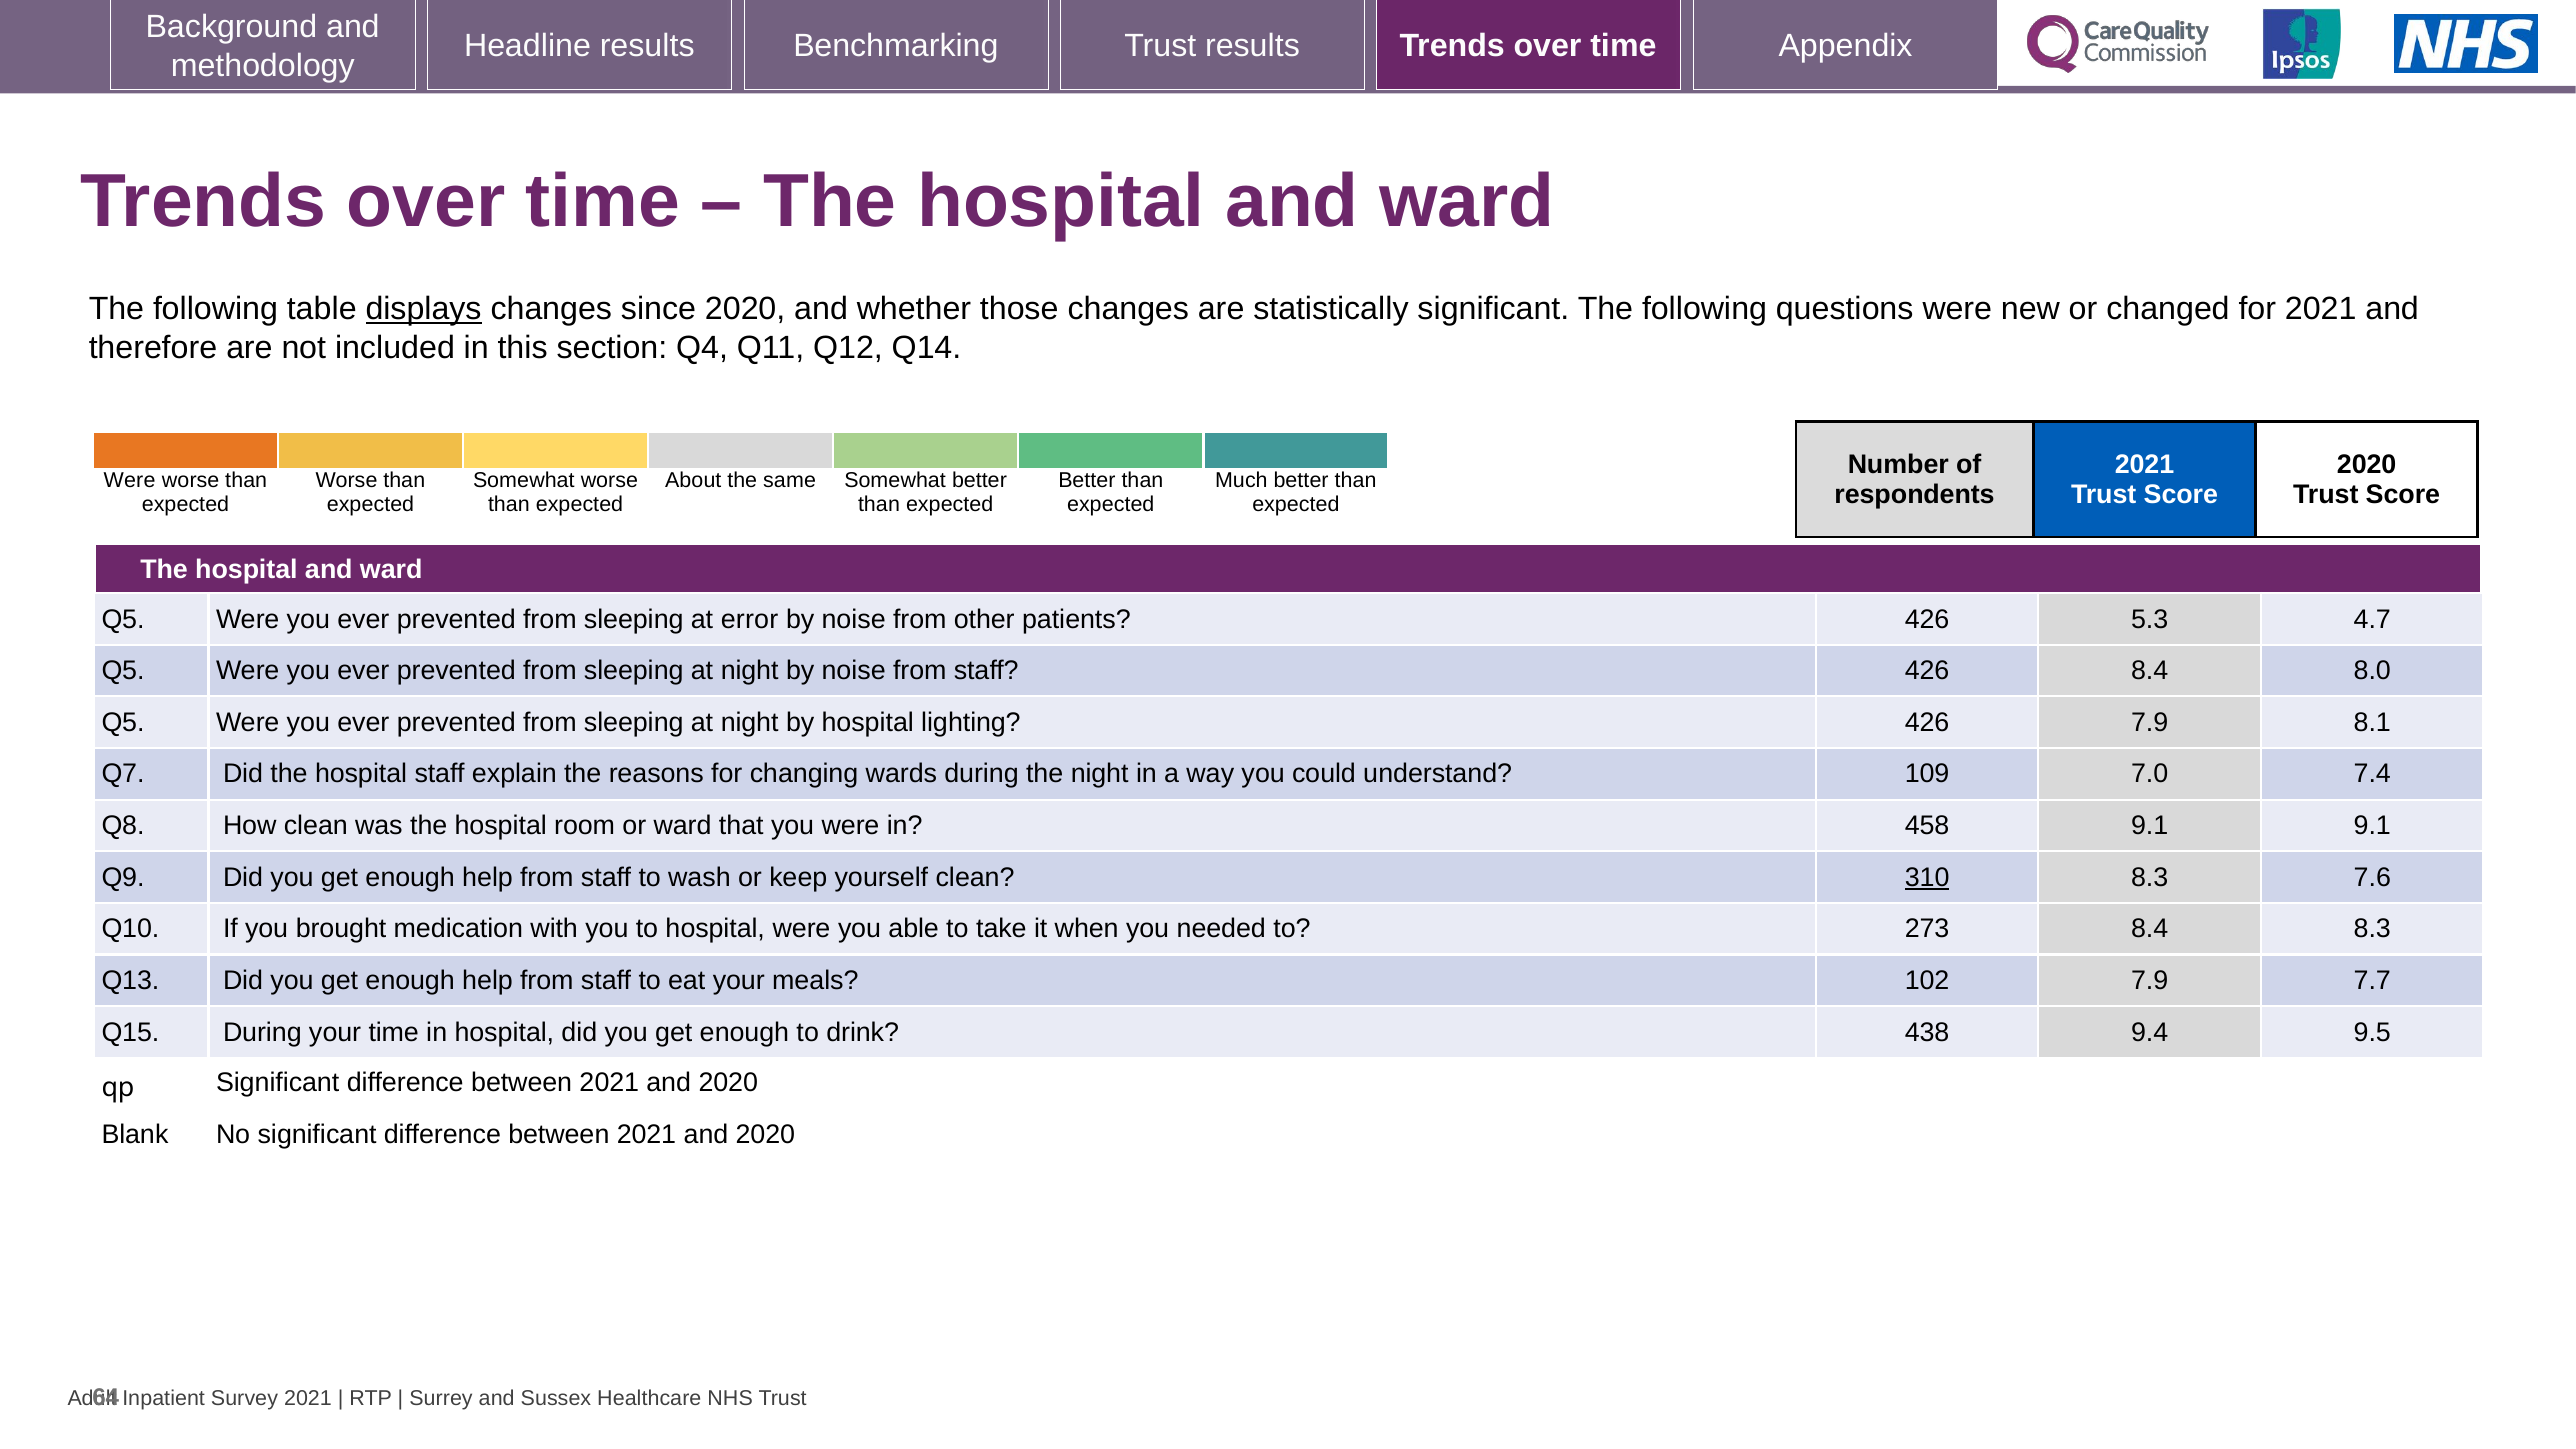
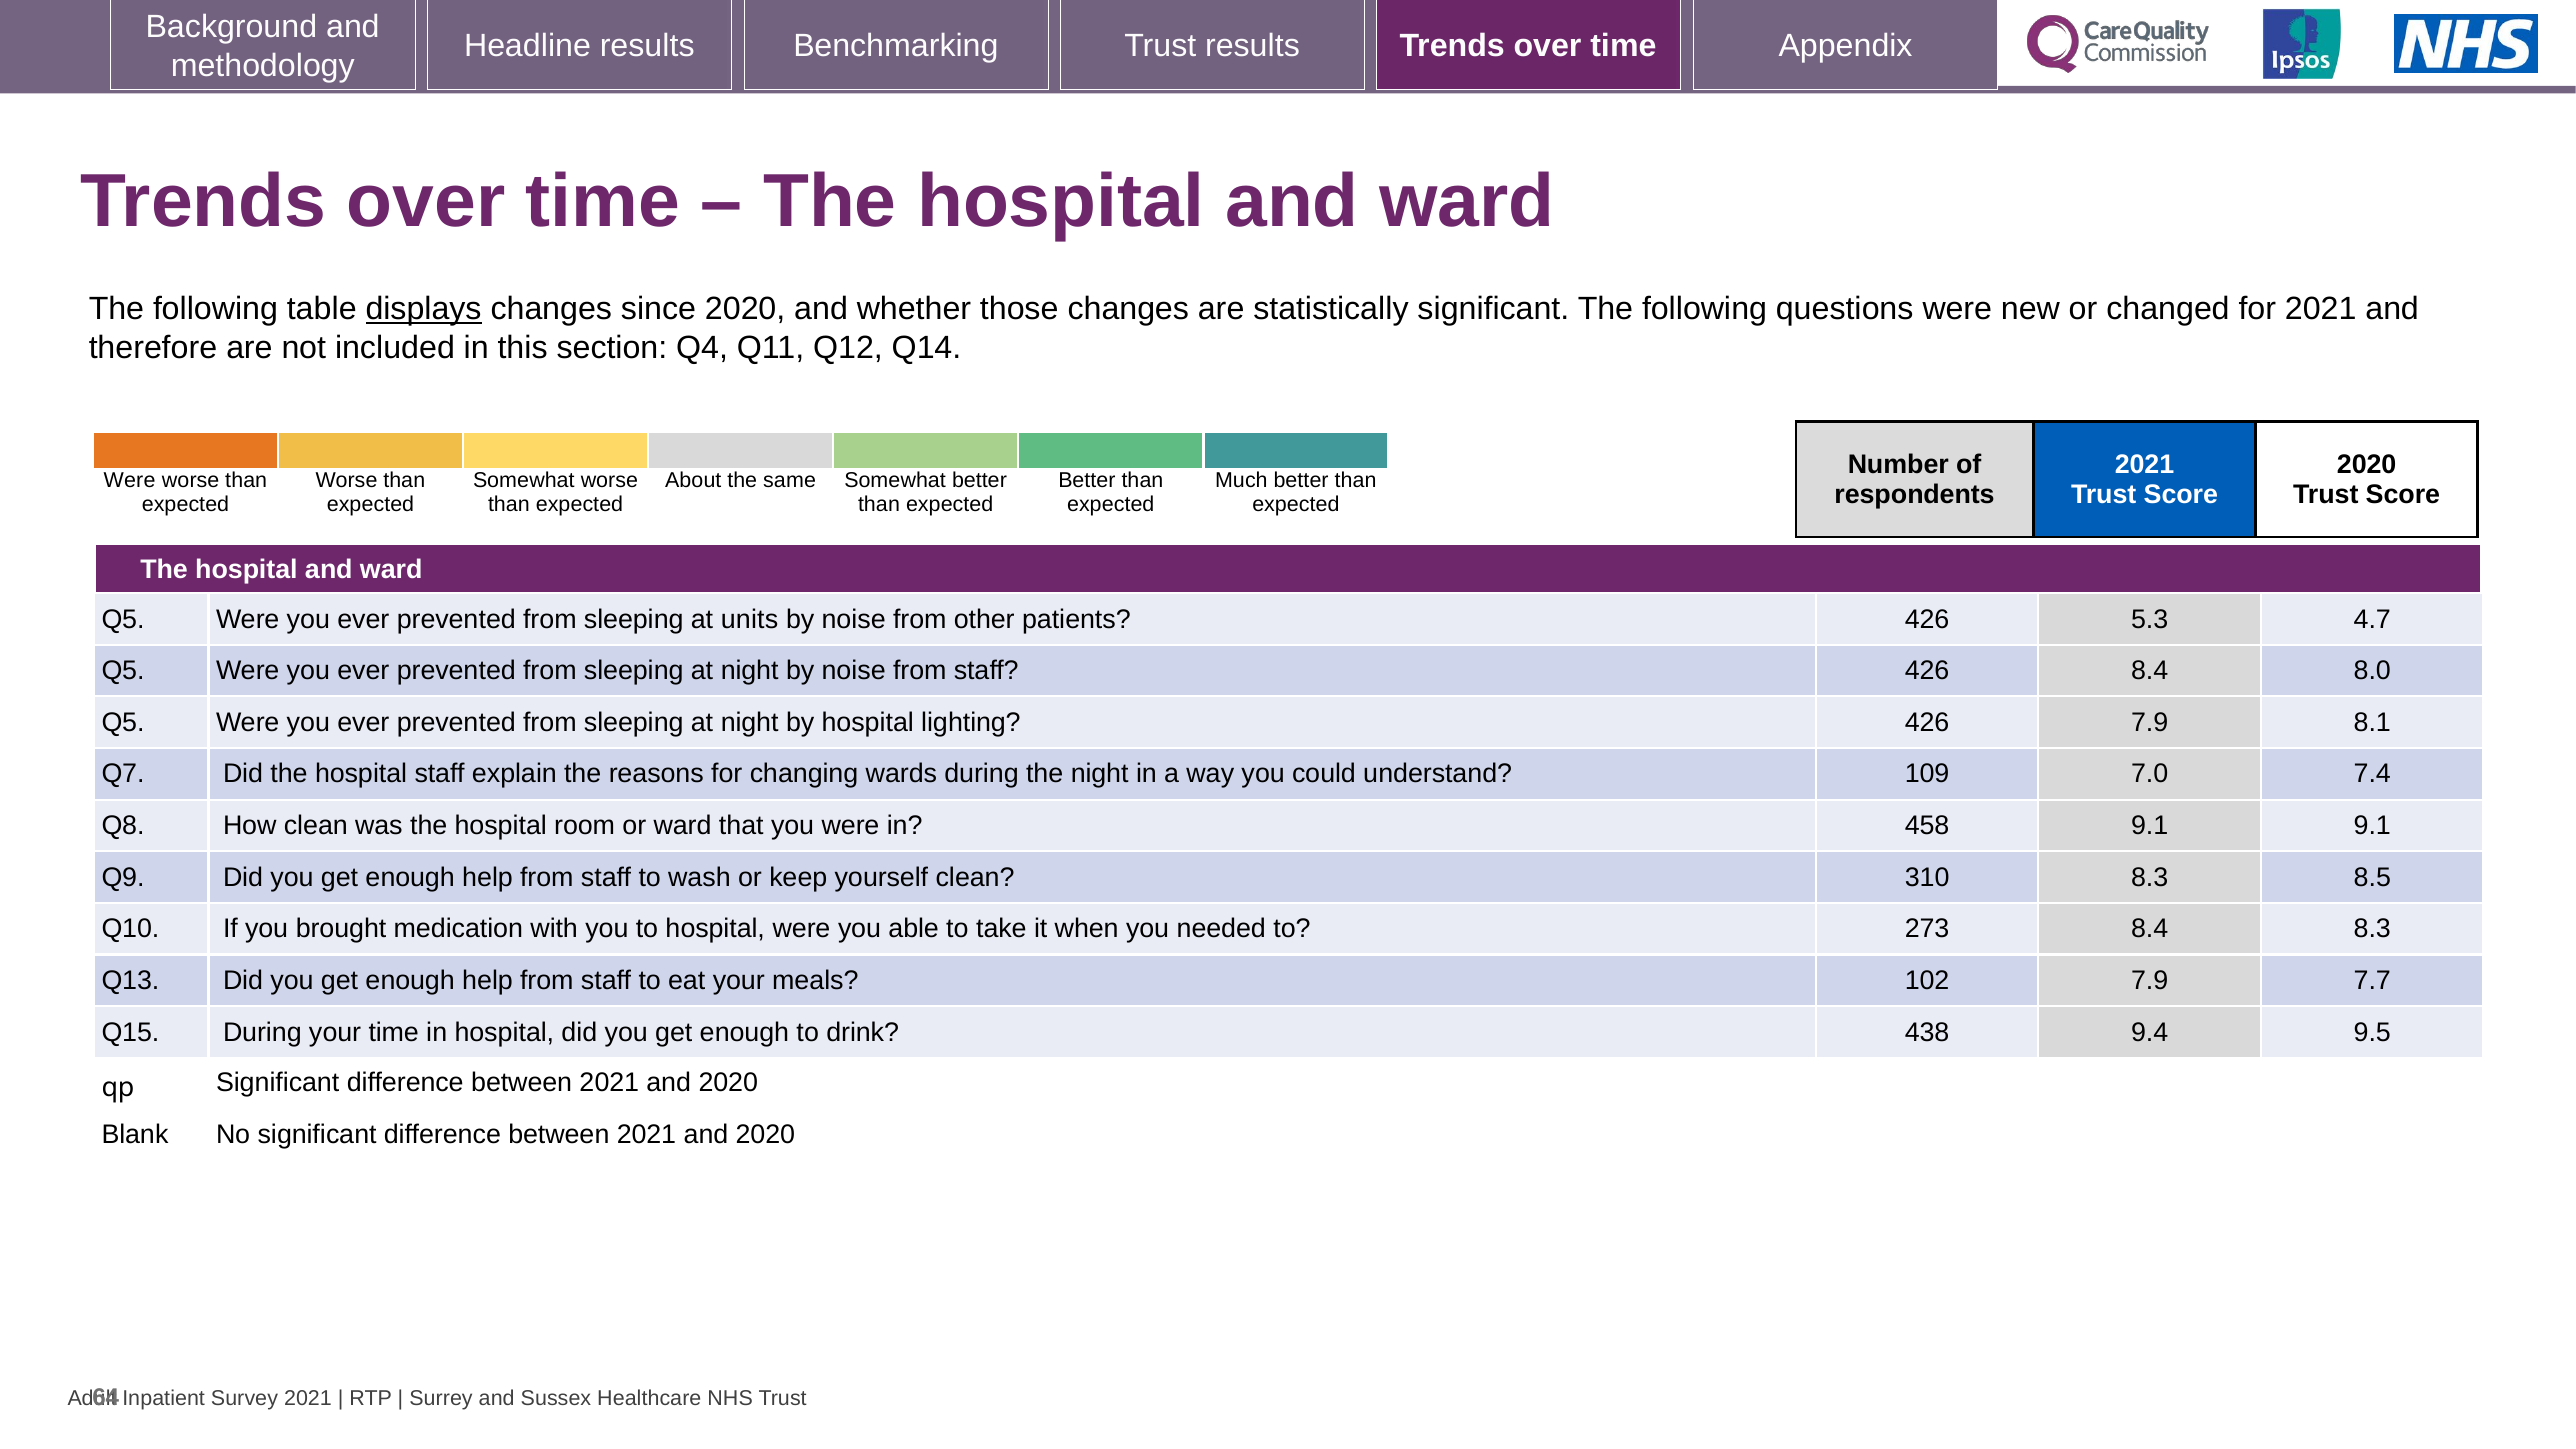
error: error -> units
310 underline: present -> none
7.6: 7.6 -> 8.5
